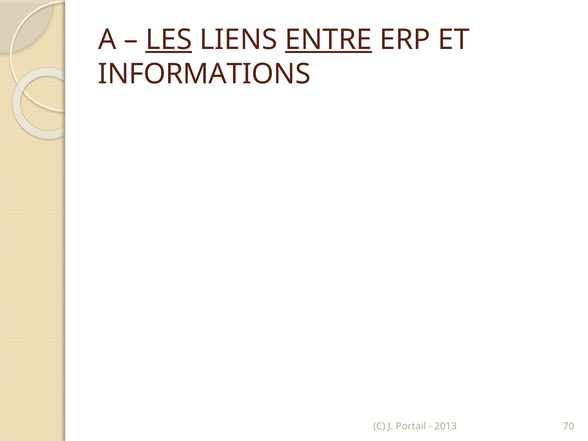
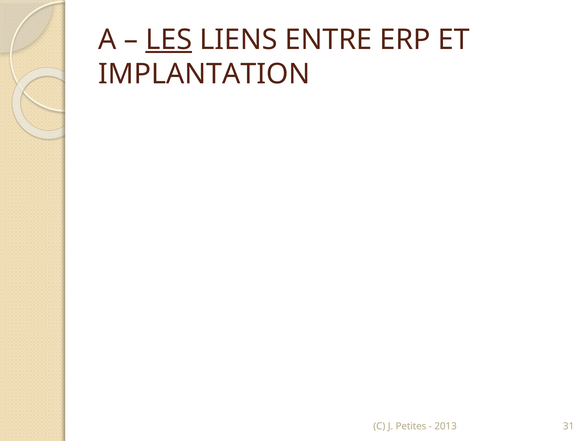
ENTRE underline: present -> none
INFORMATIONS: INFORMATIONS -> IMPLANTATION
Portail: Portail -> Petites
70: 70 -> 31
